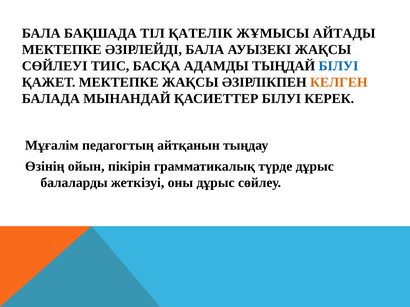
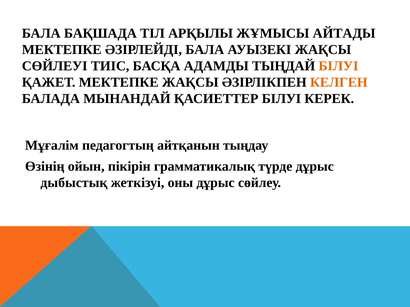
ҚАТЕЛІК: ҚАТЕЛІК -> АРҚЫЛЫ
БІЛУІ at (338, 66) colour: blue -> orange
балаларды: балаларды -> дыбыстық
